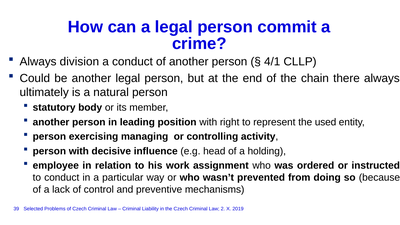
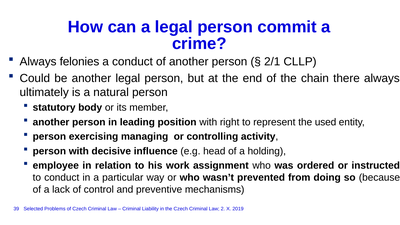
division: division -> felonies
4/1: 4/1 -> 2/1
